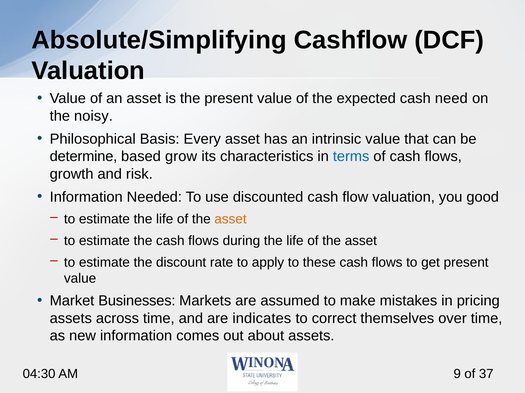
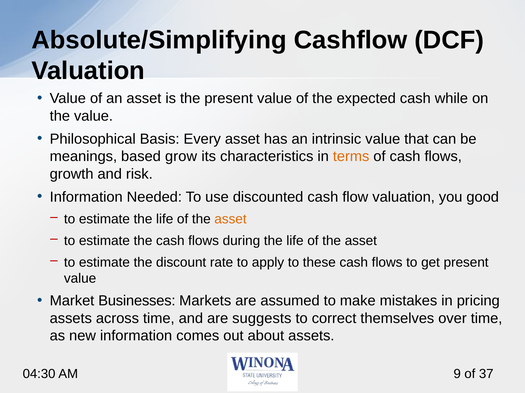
need: need -> while
the noisy: noisy -> value
determine: determine -> meanings
terms colour: blue -> orange
indicates: indicates -> suggests
